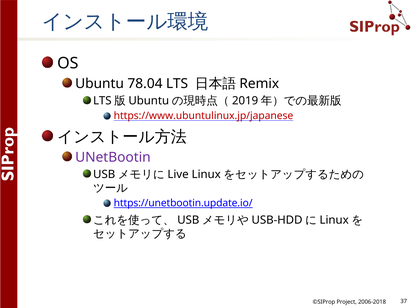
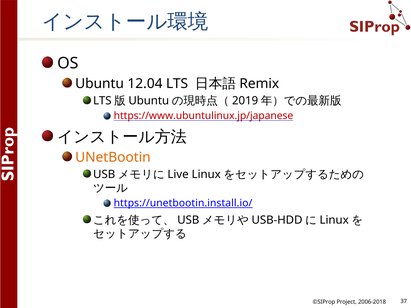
78.04: 78.04 -> 12.04
UNetBootin colour: purple -> orange
https://unetbootin.update.io/: https://unetbootin.update.io/ -> https://unetbootin.install.io/
